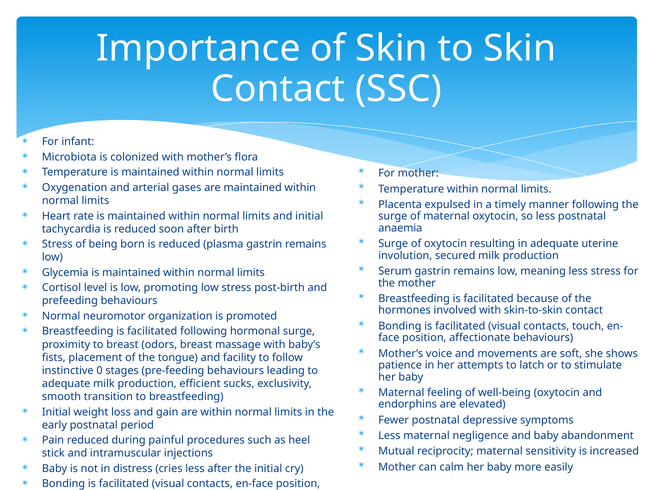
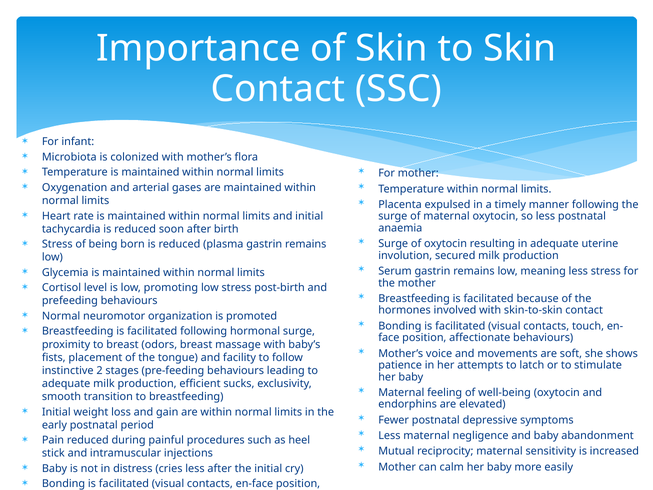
0: 0 -> 2
